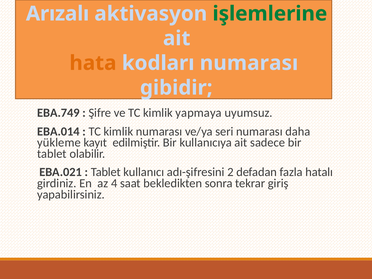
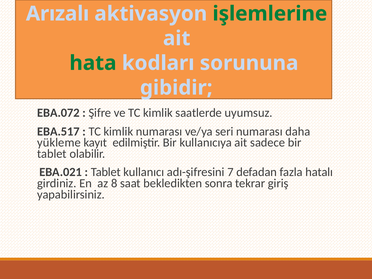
hata colour: orange -> green
kodları numarası: numarası -> sorununa
EBA.749: EBA.749 -> EBA.072
yapmaya: yapmaya -> saatlerde
EBA.014: EBA.014 -> EBA.517
2: 2 -> 7
4: 4 -> 8
